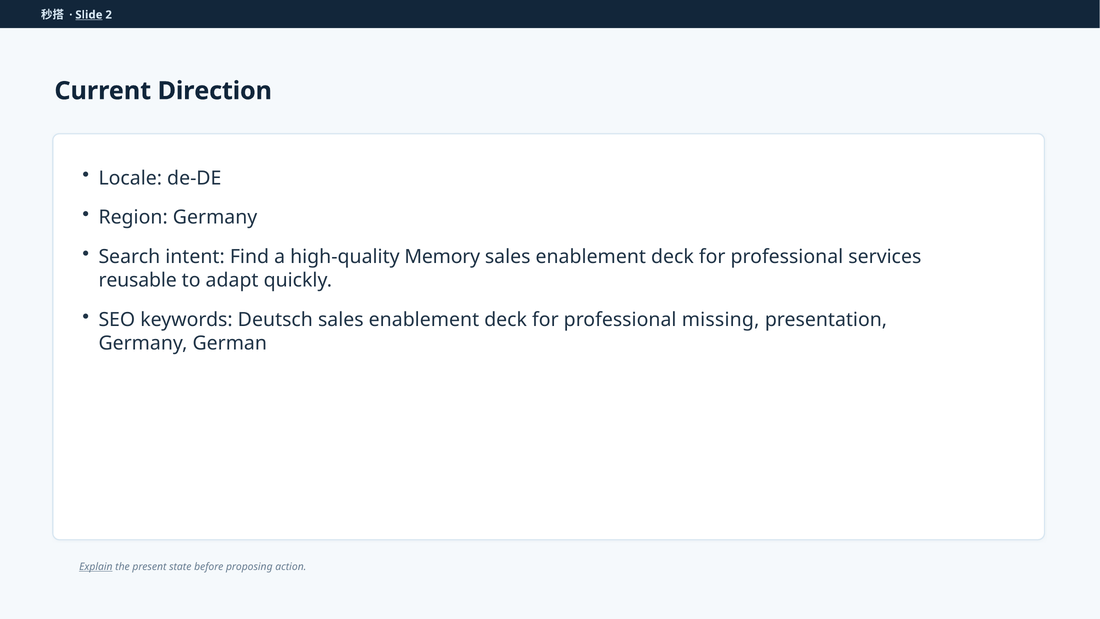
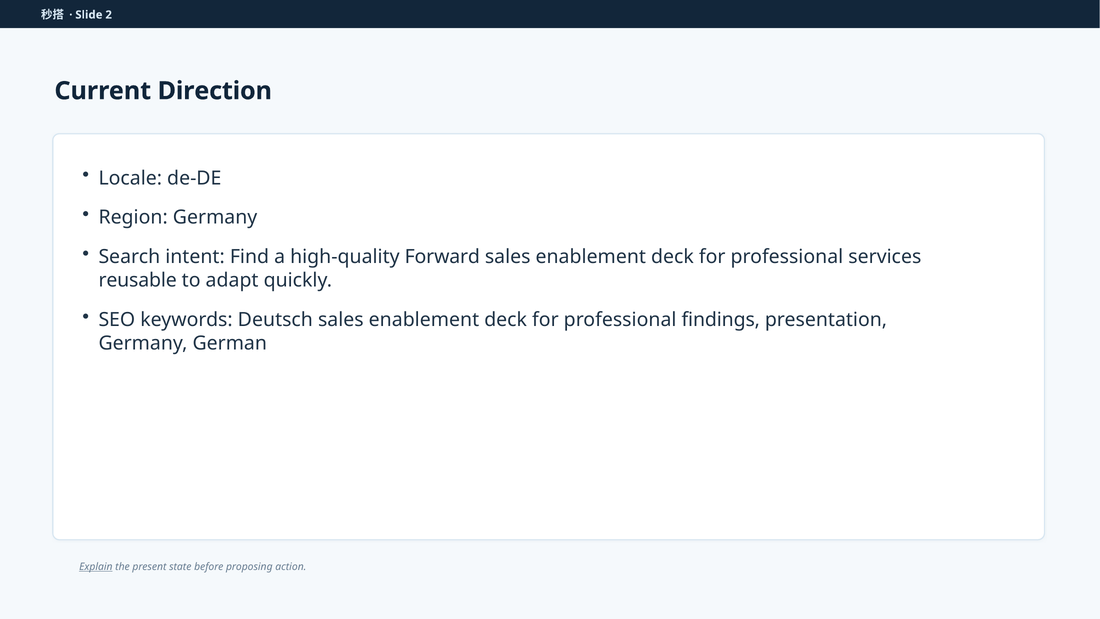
Slide underline: present -> none
Memory: Memory -> Forward
missing: missing -> findings
